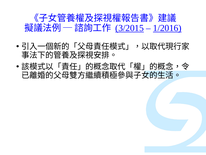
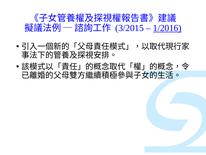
3/2015 underline: present -> none
